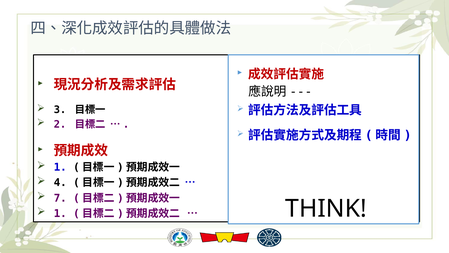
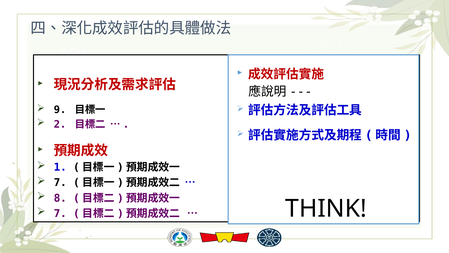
3: 3 -> 9
4 at (60, 183): 4 -> 7
7: 7 -> 8
1 at (60, 213): 1 -> 7
